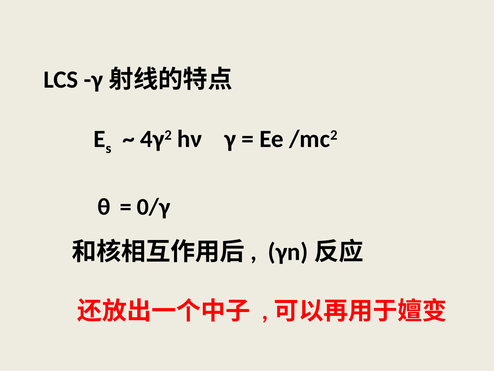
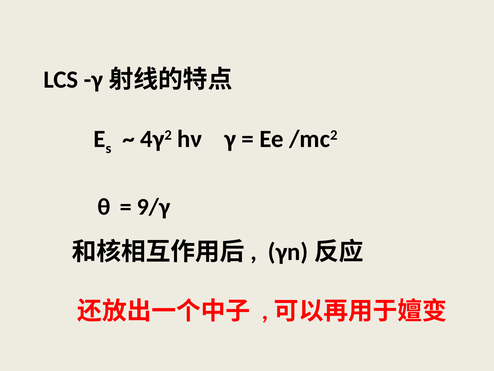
0/γ: 0/γ -> 9/γ
